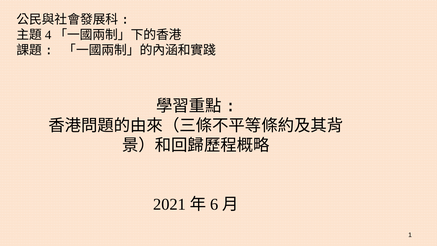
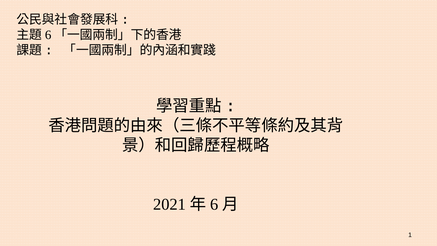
4 at (48, 35): 4 -> 6
